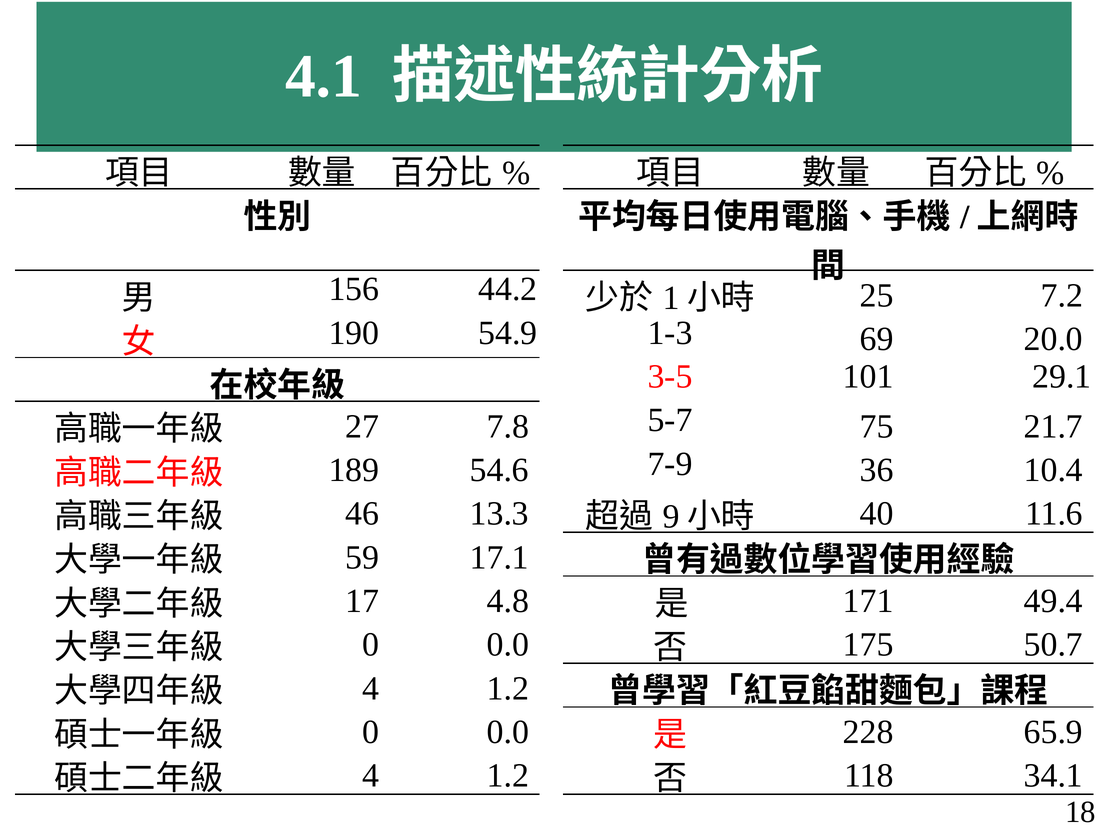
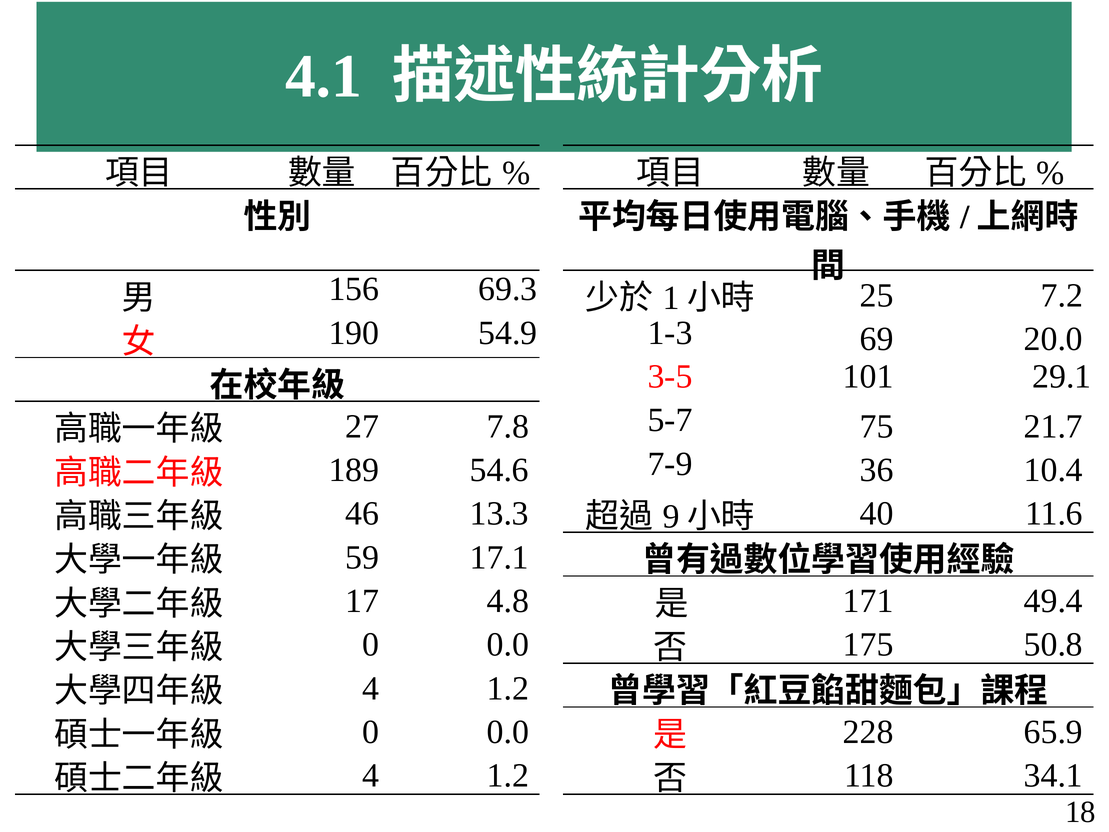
44.2: 44.2 -> 69.3
50.7: 50.7 -> 50.8
